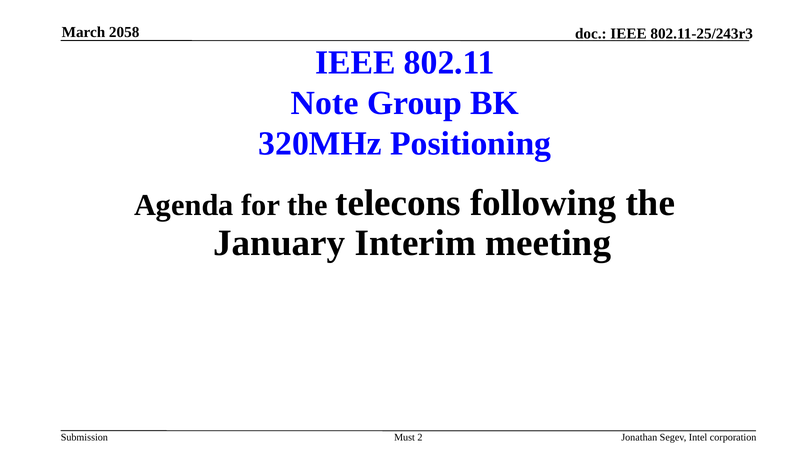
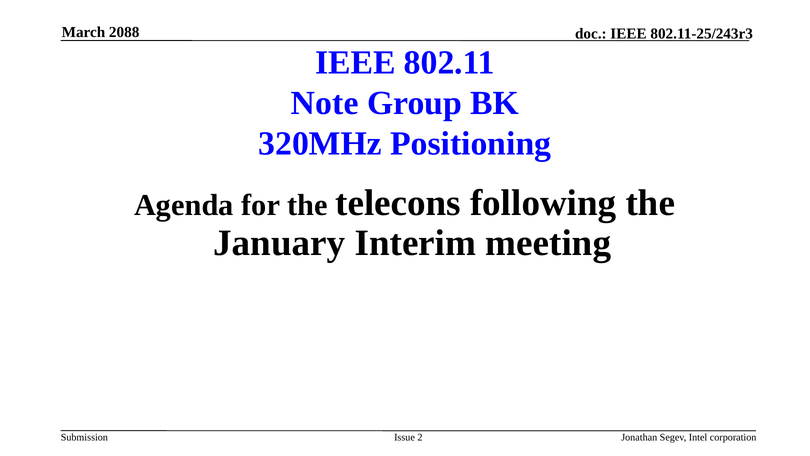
2058: 2058 -> 2088
Must: Must -> Issue
